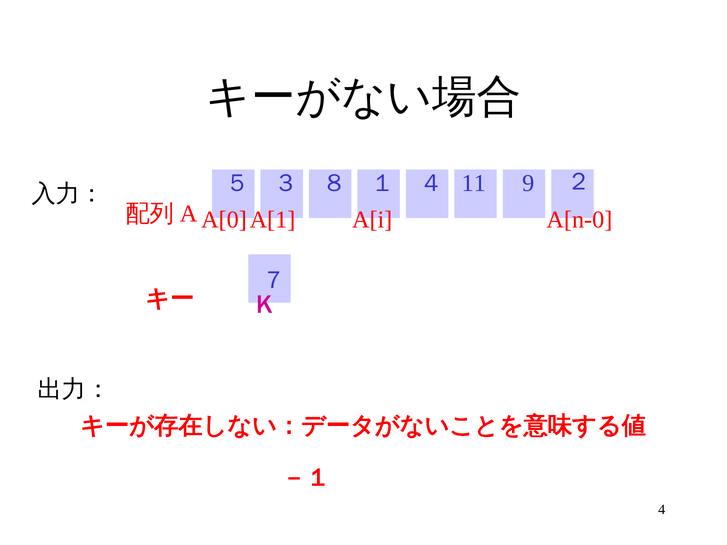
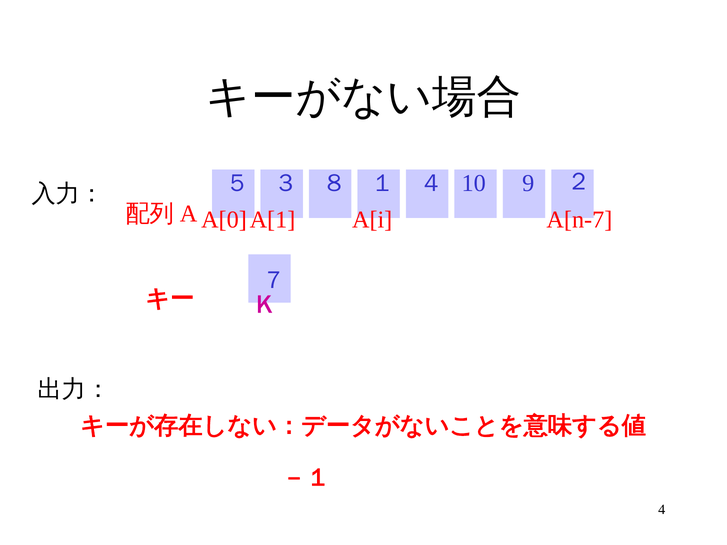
11: 11 -> 10
A[n-0: A[n-0 -> A[n-7
